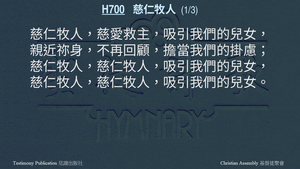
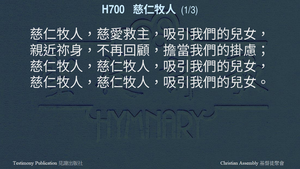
H700 underline: present -> none
